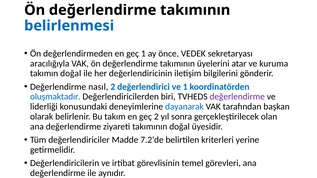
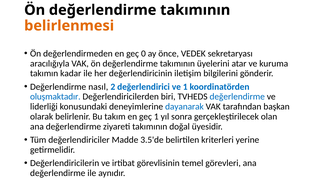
belirlenmesi colour: blue -> orange
geç 1: 1 -> 0
takımın doğal: doğal -> kadar
değerlendirme at (237, 97) colour: purple -> blue
geç 2: 2 -> 1
7.2'de: 7.2'de -> 3.5'de
